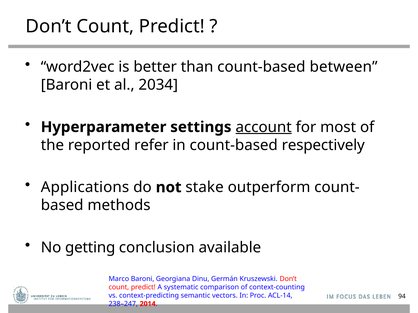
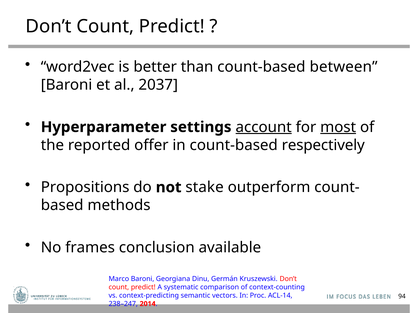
2034: 2034 -> 2037
most underline: none -> present
refer: refer -> offer
Applications: Applications -> Propositions
getting: getting -> frames
